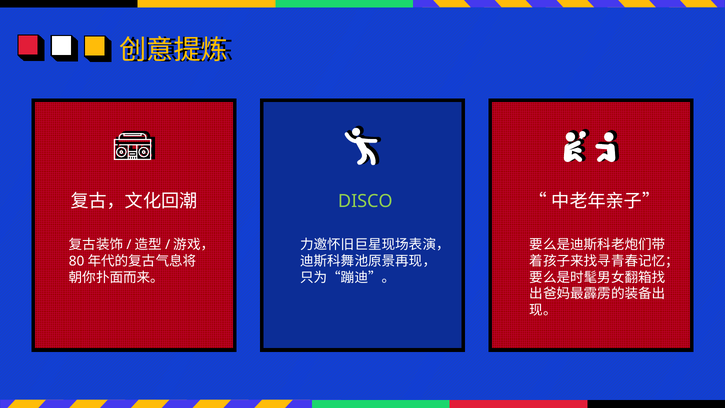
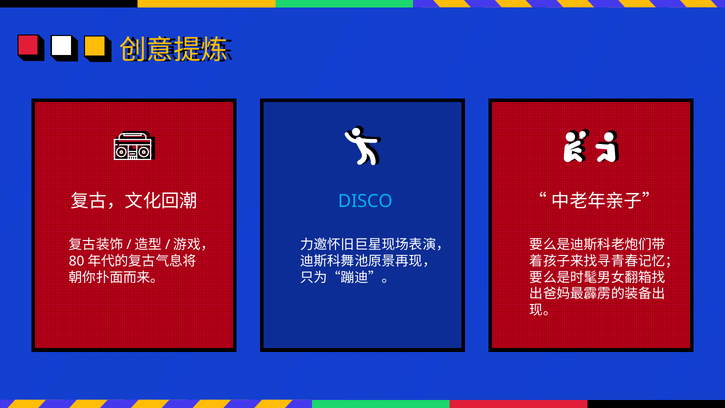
DISCO colour: light green -> light blue
